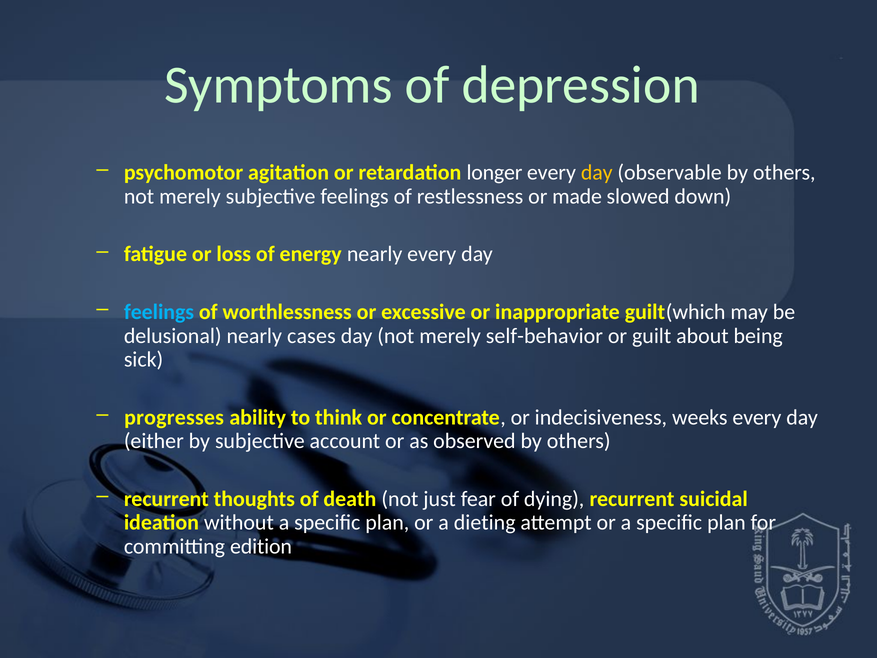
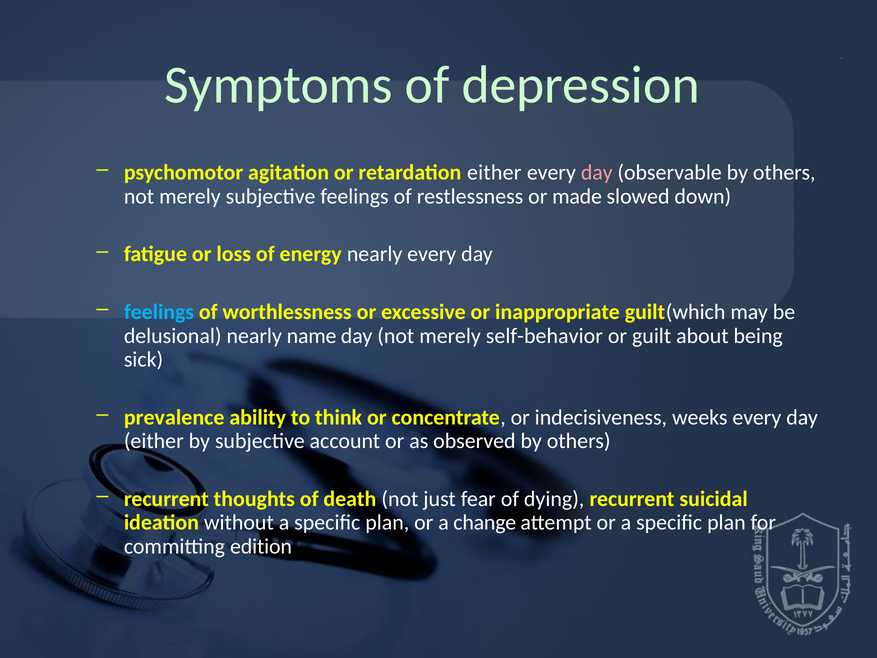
retardation longer: longer -> either
day at (597, 173) colour: yellow -> pink
cases: cases -> name
progresses: progresses -> prevalence
dieting: dieting -> change
